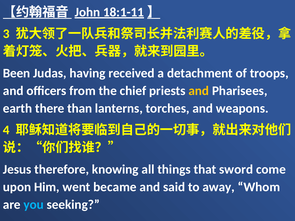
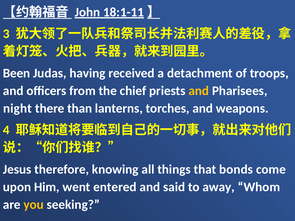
earth: earth -> night
sword: sword -> bonds
became: became -> entered
you colour: light blue -> yellow
